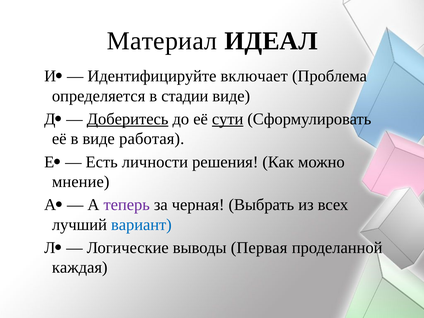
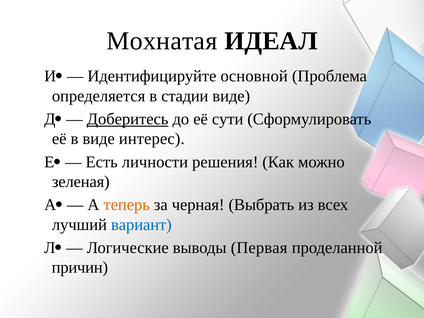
Материал: Материал -> Мохнатая
включает: включает -> основной
сути underline: present -> none
работая: работая -> интерес
мнение: мнение -> зеленая
теперь colour: purple -> orange
каждая: каждая -> причин
